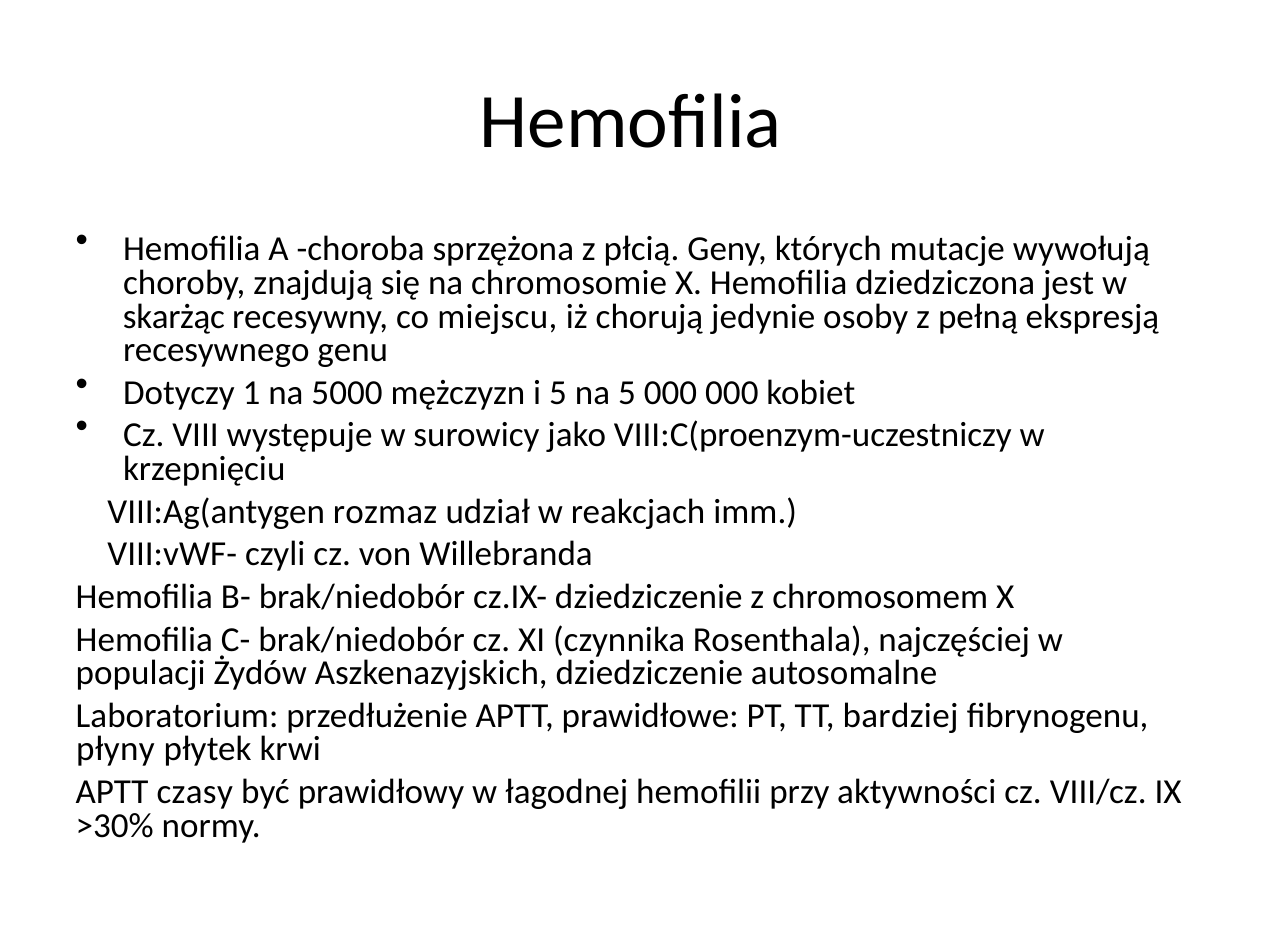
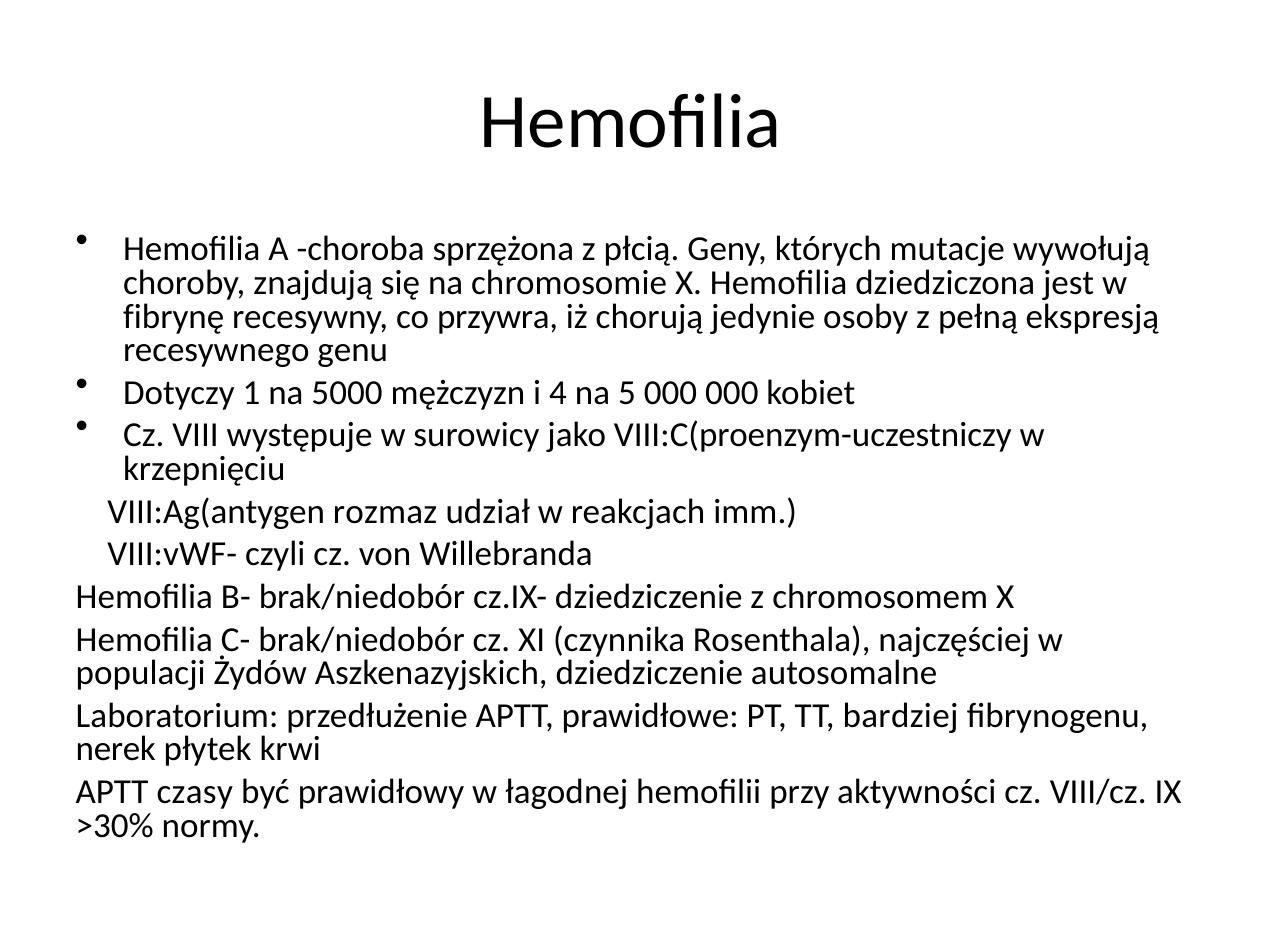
skarżąc: skarżąc -> fibrynę
miejscu: miejscu -> przywra
i 5: 5 -> 4
płyny: płyny -> nerek
